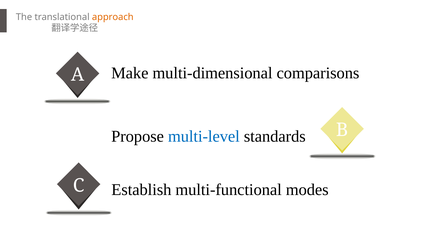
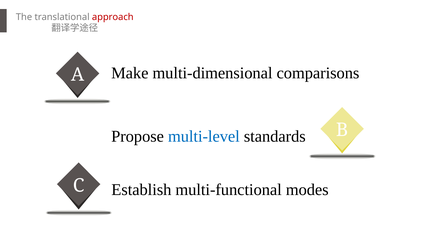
approach colour: orange -> red
